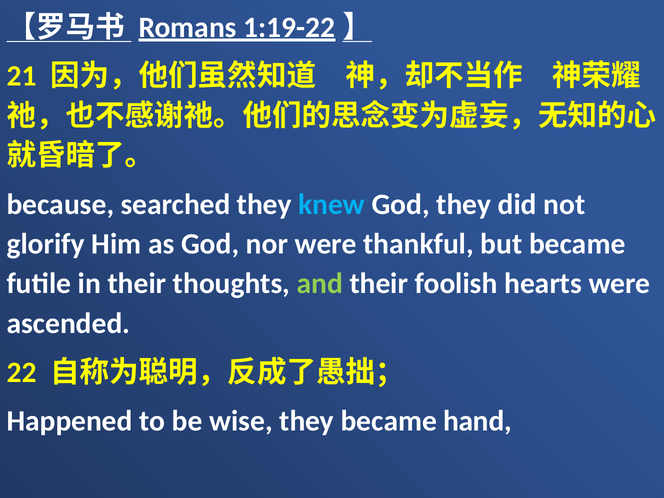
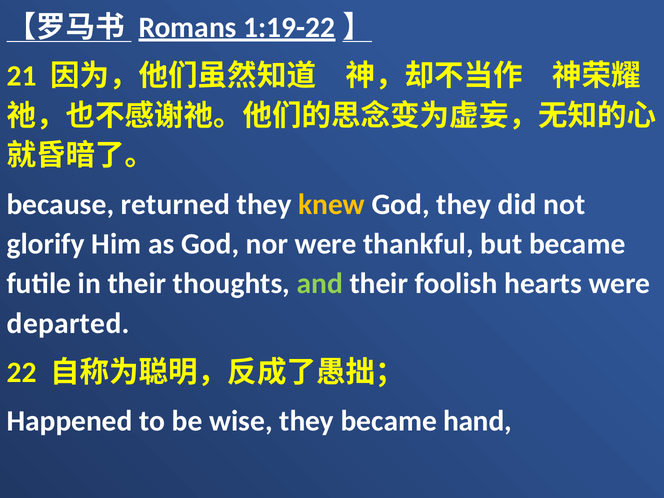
searched: searched -> returned
knew colour: light blue -> yellow
ascended: ascended -> departed
